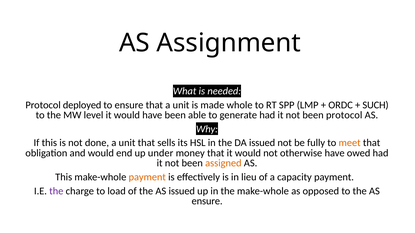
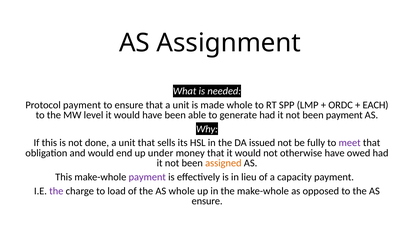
Protocol deployed: deployed -> payment
SUCH: SUCH -> EACH
been protocol: protocol -> payment
meet colour: orange -> purple
payment at (147, 177) colour: orange -> purple
AS issued: issued -> whole
